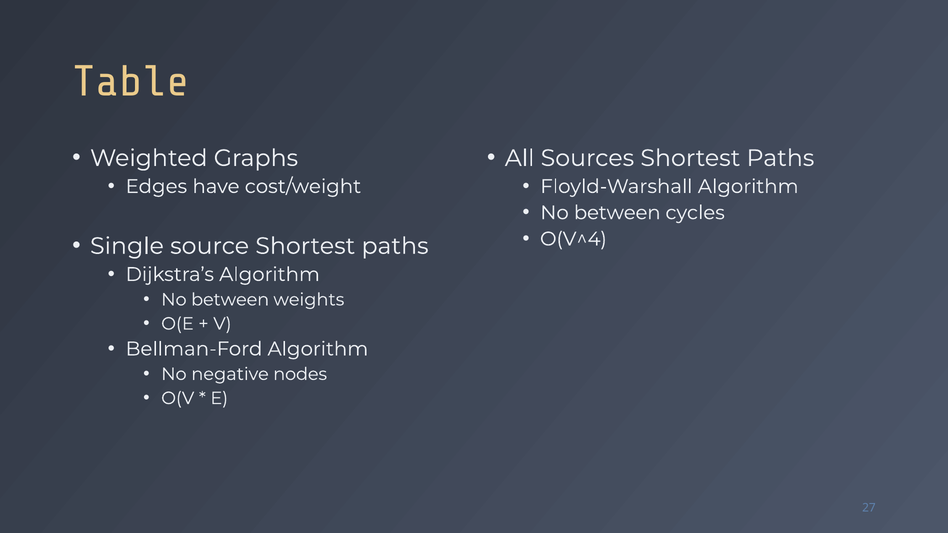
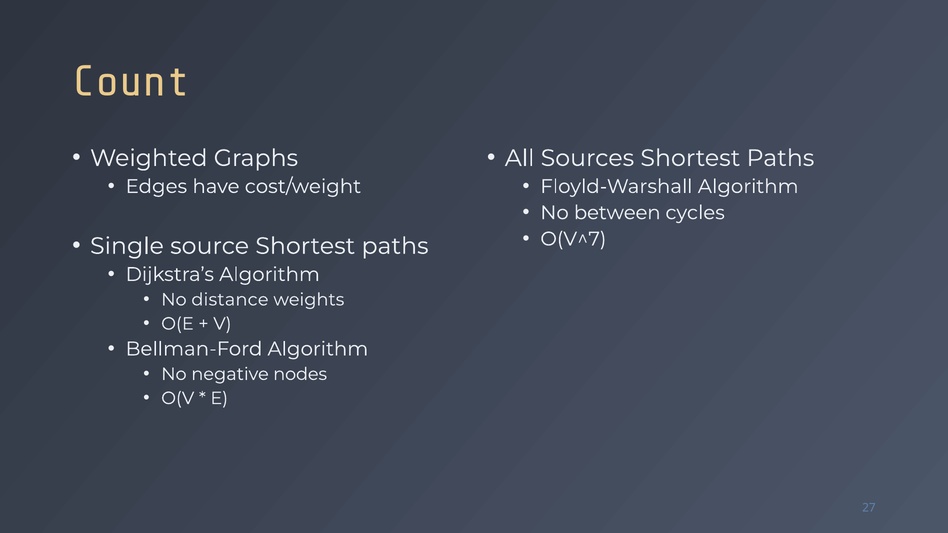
Table: Table -> Count
O(V^4: O(V^4 -> O(V^7
between at (230, 300): between -> distance
